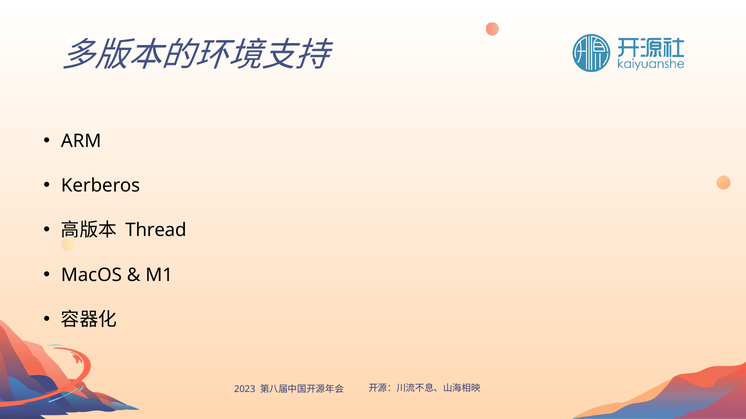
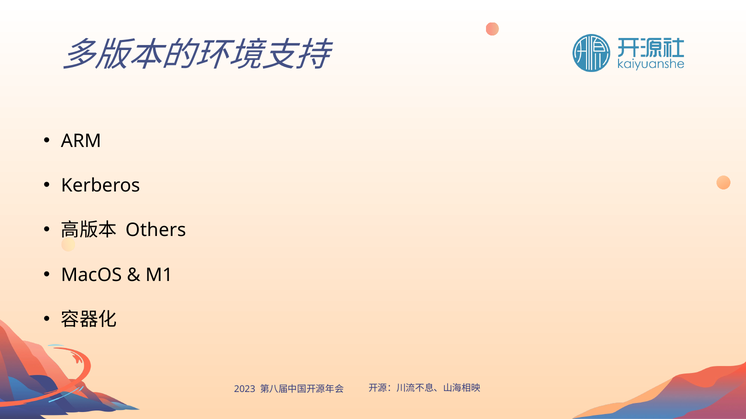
Thread: Thread -> Others
